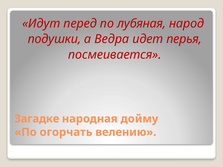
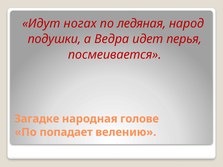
перед: перед -> ногах
лубяная: лубяная -> ледяная
дойму: дойму -> голове
огорчать: огорчать -> попадает
